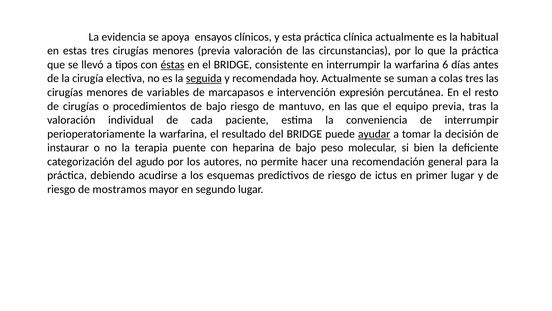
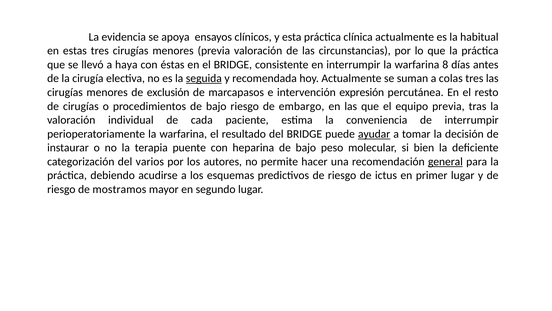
tipos: tipos -> haya
éstas underline: present -> none
6: 6 -> 8
variables: variables -> exclusión
mantuvo: mantuvo -> embargo
agudo: agudo -> varios
general underline: none -> present
